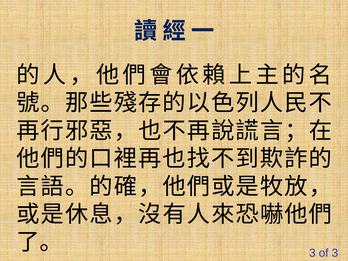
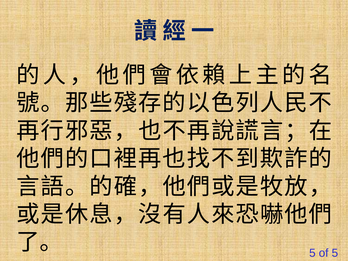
3 at (312, 253): 3 -> 5
of 3: 3 -> 5
